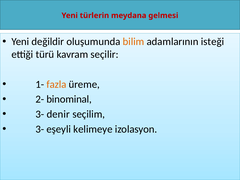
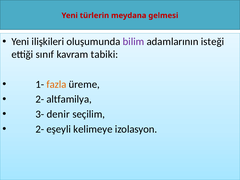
değildir: değildir -> ilişkileri
bilim colour: orange -> purple
türü: türü -> sınıf
seçilir: seçilir -> tabiki
binominal: binominal -> altfamilya
3- at (40, 129): 3- -> 2-
